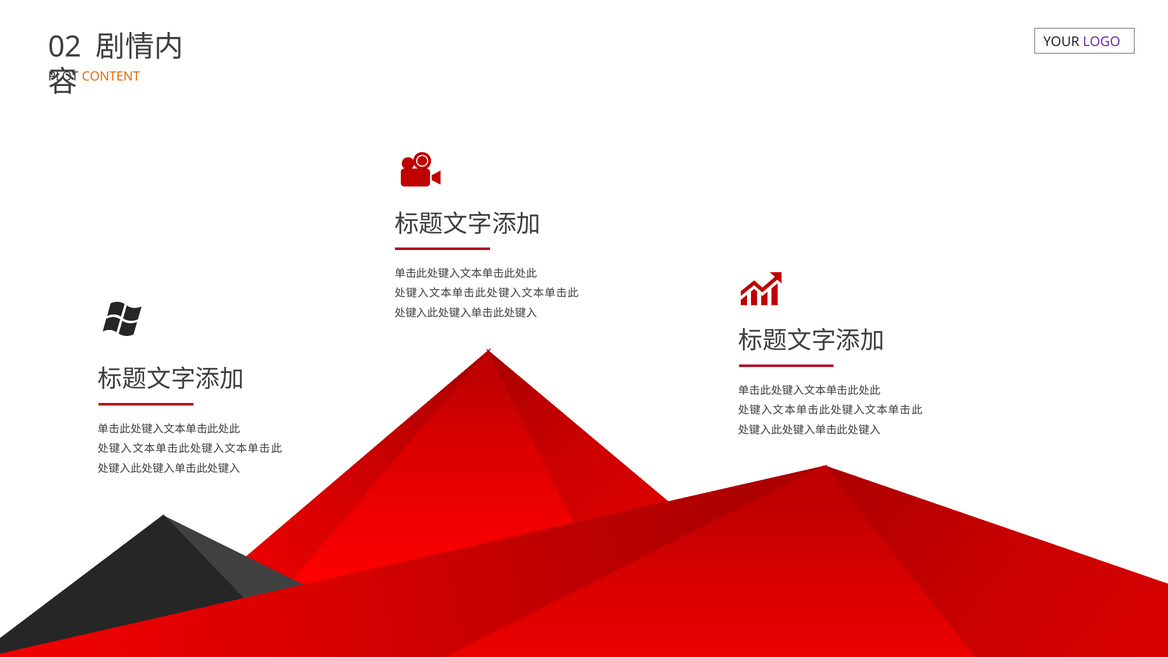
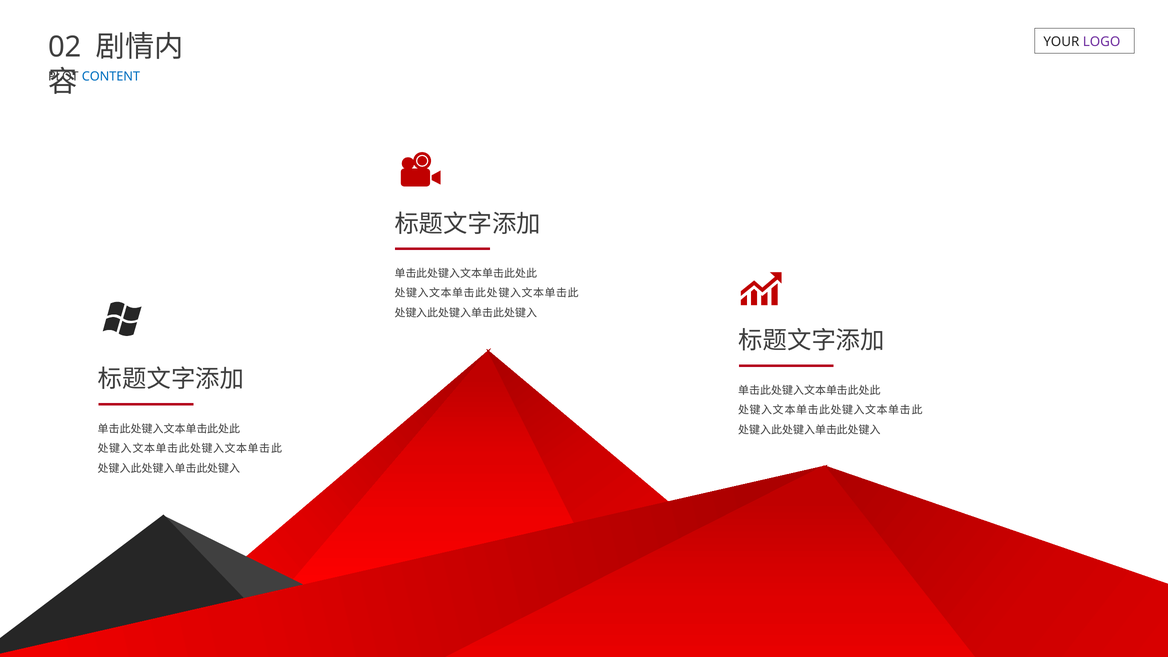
CONTENT colour: orange -> blue
